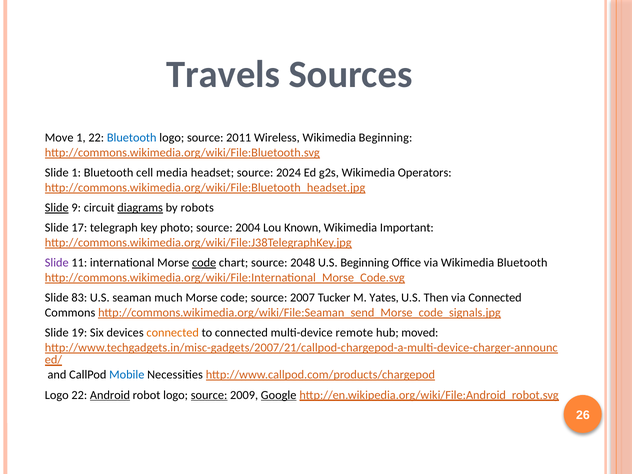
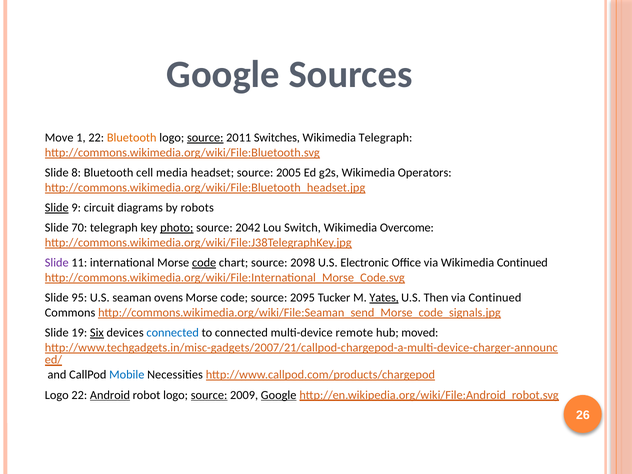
Travels at (223, 74): Travels -> Google
Bluetooth at (132, 138) colour: blue -> orange
source at (205, 138) underline: none -> present
Wireless: Wireless -> Switches
Wikimedia Beginning: Beginning -> Telegraph
Slide 1: 1 -> 8
2024: 2024 -> 2005
diagrams underline: present -> none
17: 17 -> 70
photo underline: none -> present
2004: 2004 -> 2042
Known: Known -> Switch
Important: Important -> Overcome
2048: 2048 -> 2098
U.S Beginning: Beginning -> Electronic
Wikimedia Bluetooth: Bluetooth -> Continued
83: 83 -> 95
much: much -> ovens
2007: 2007 -> 2095
Yates underline: none -> present
via Connected: Connected -> Continued
Six underline: none -> present
connected at (173, 333) colour: orange -> blue
